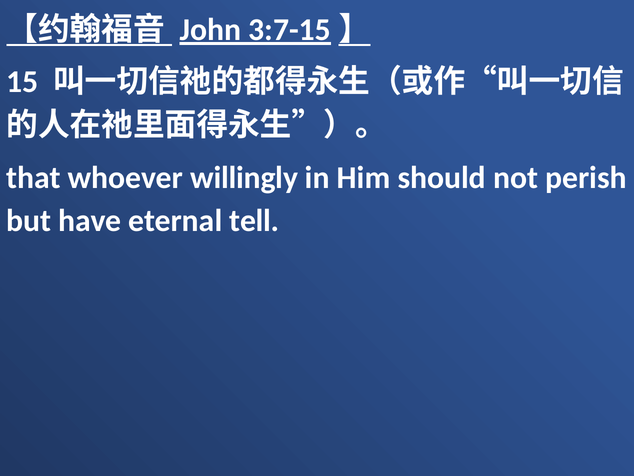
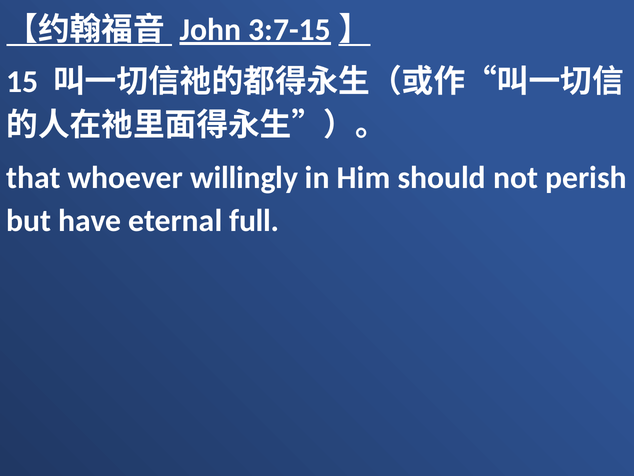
tell: tell -> full
